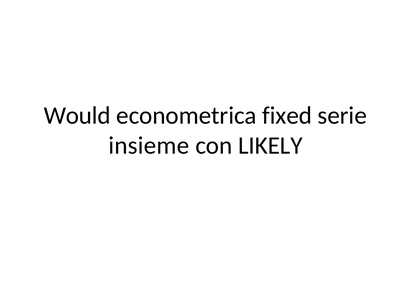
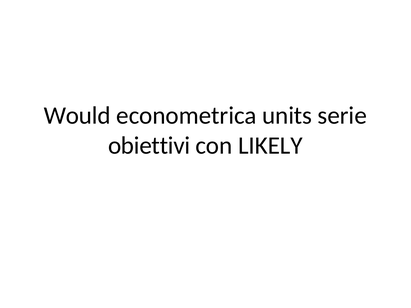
fixed: fixed -> units
insieme: insieme -> obiettivi
